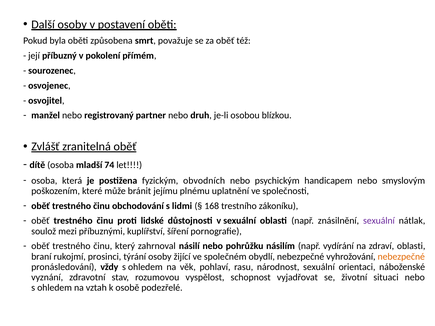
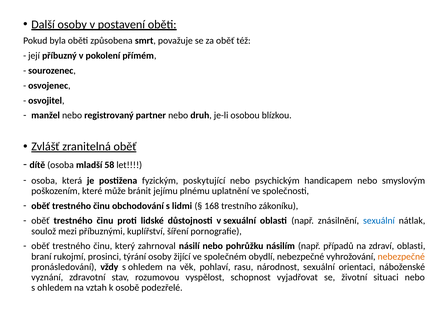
74: 74 -> 58
obvodních: obvodních -> poskytující
sexuální at (379, 221) colour: purple -> blue
vydírání: vydírání -> případů
